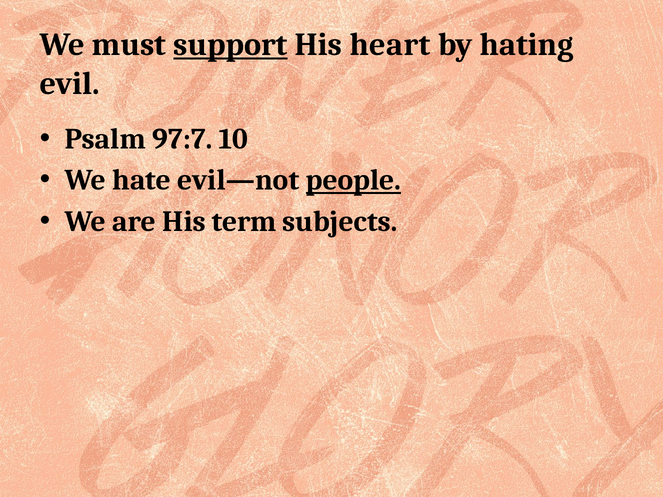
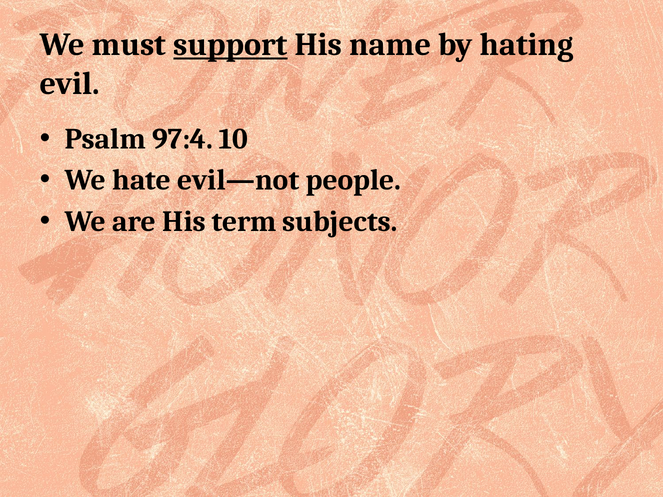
heart: heart -> name
97:7: 97:7 -> 97:4
people underline: present -> none
